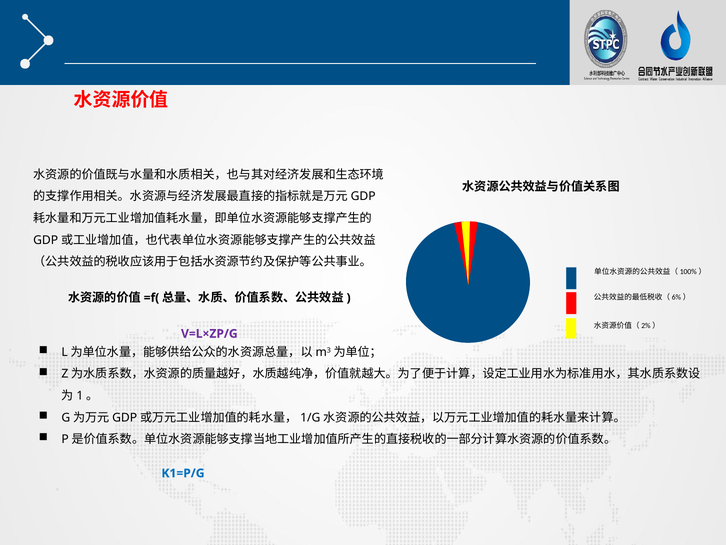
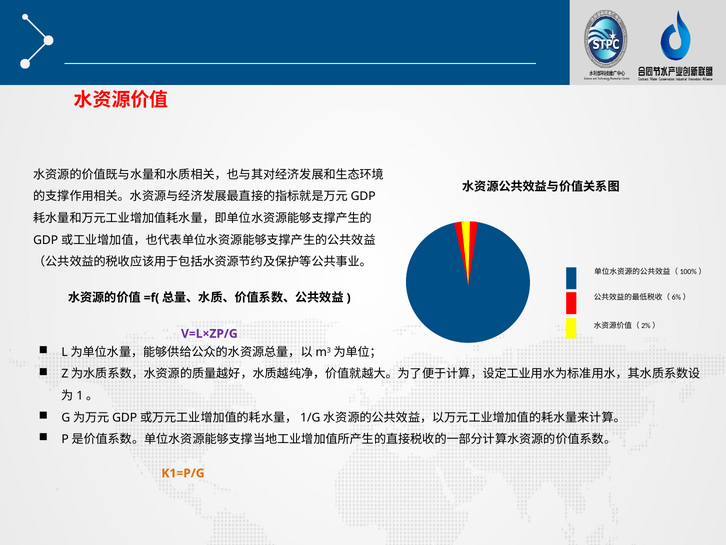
K1=P/G colour: blue -> orange
